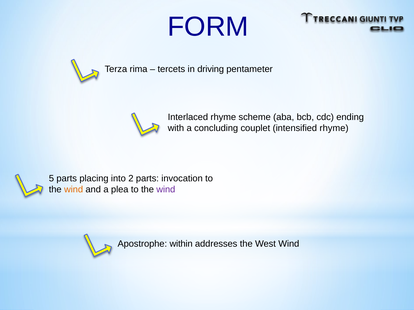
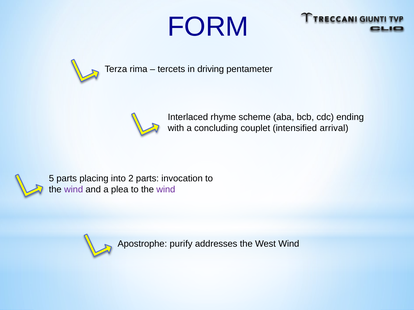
intensified rhyme: rhyme -> arrival
wind at (74, 190) colour: orange -> purple
within: within -> purify
